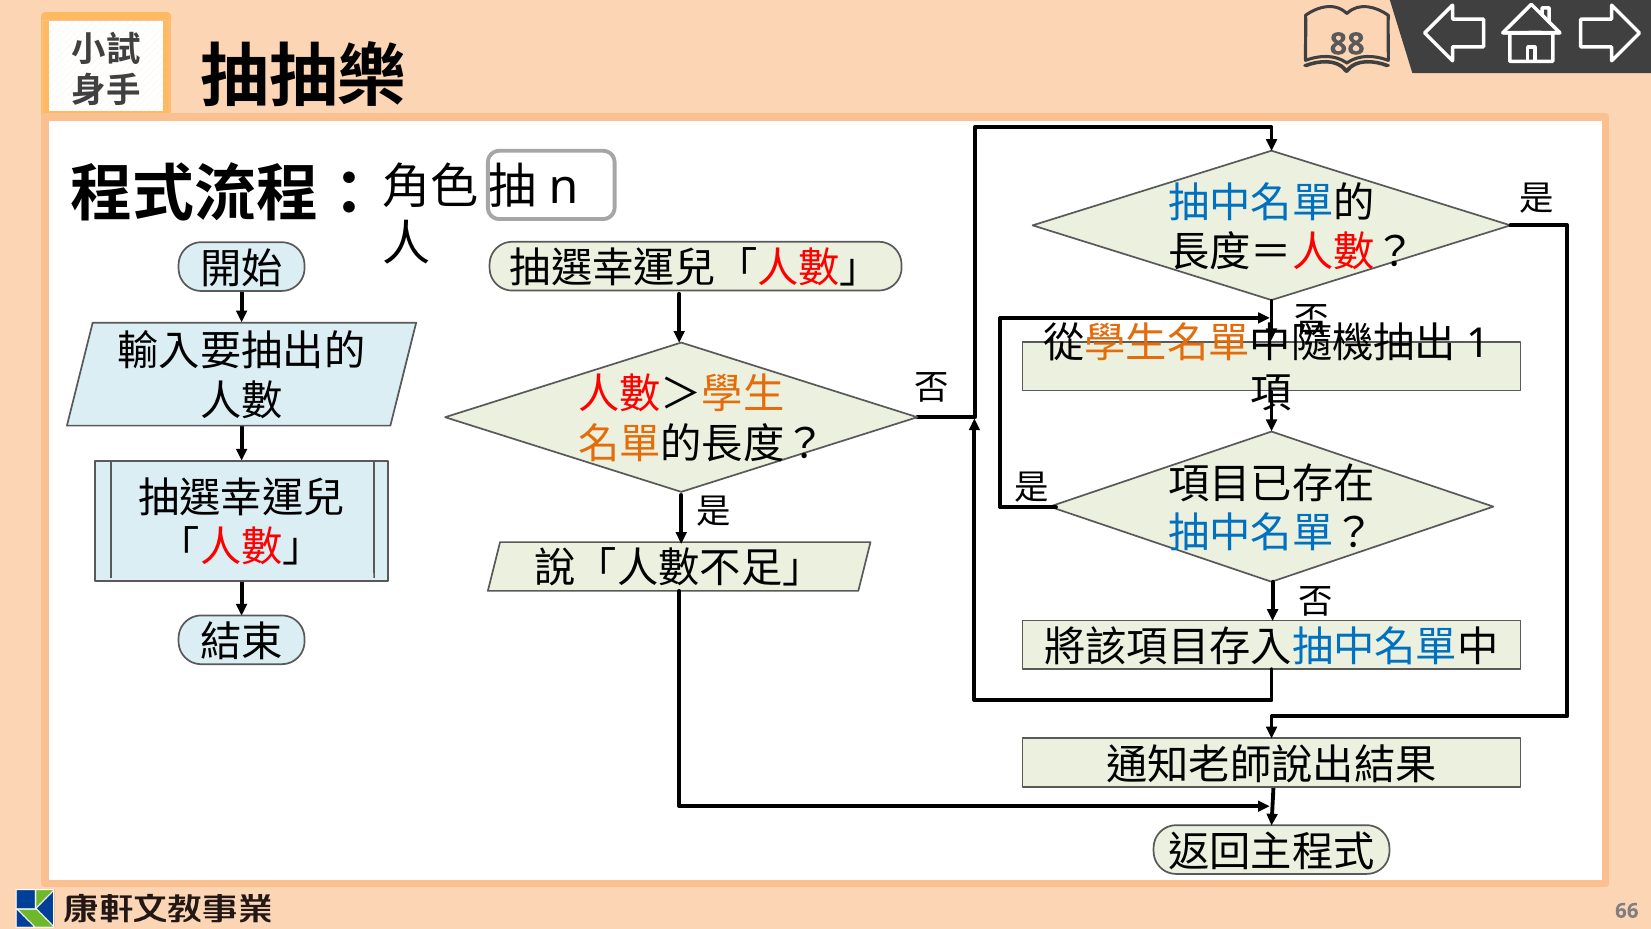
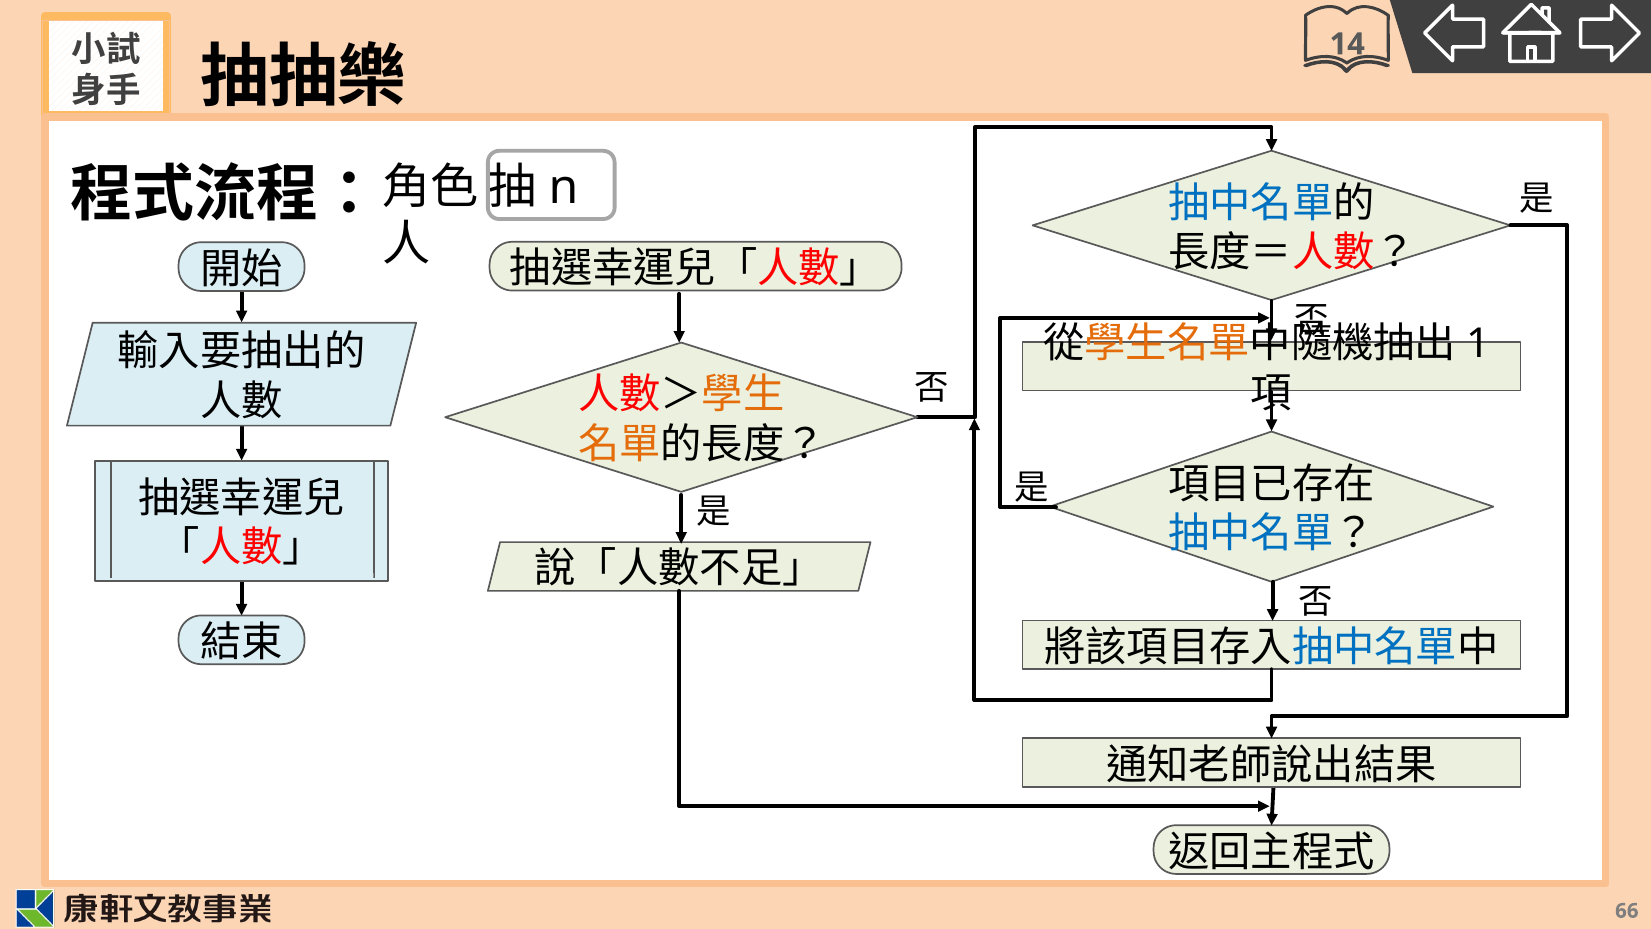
88: 88 -> 14
